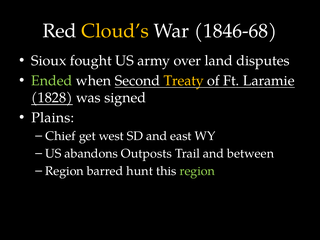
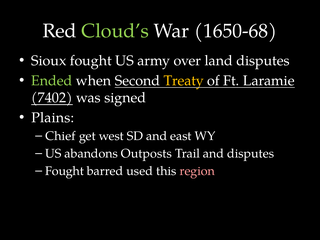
Cloud’s colour: yellow -> light green
1846-68: 1846-68 -> 1650-68
1828: 1828 -> 7402
and between: between -> disputes
Region at (64, 171): Region -> Fought
hunt: hunt -> used
region at (197, 171) colour: light green -> pink
